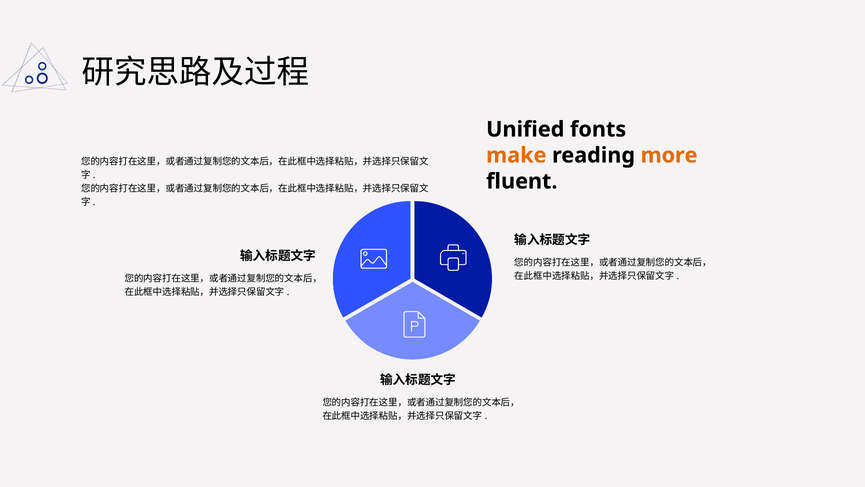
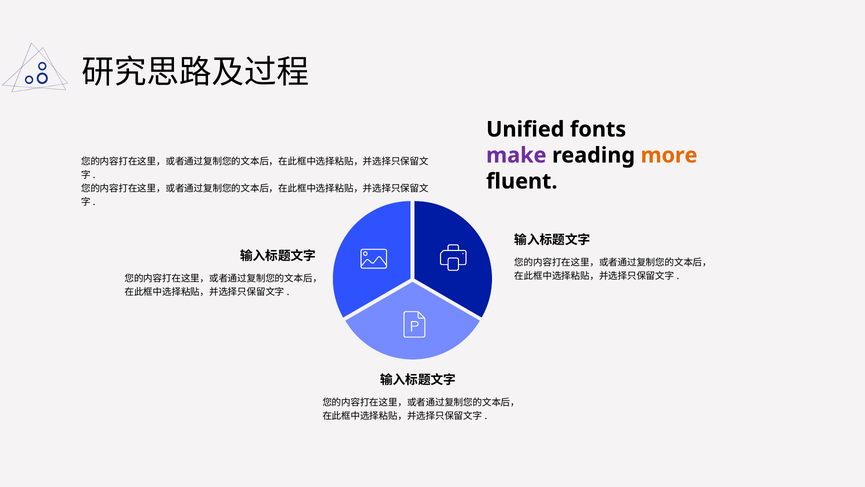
make colour: orange -> purple
